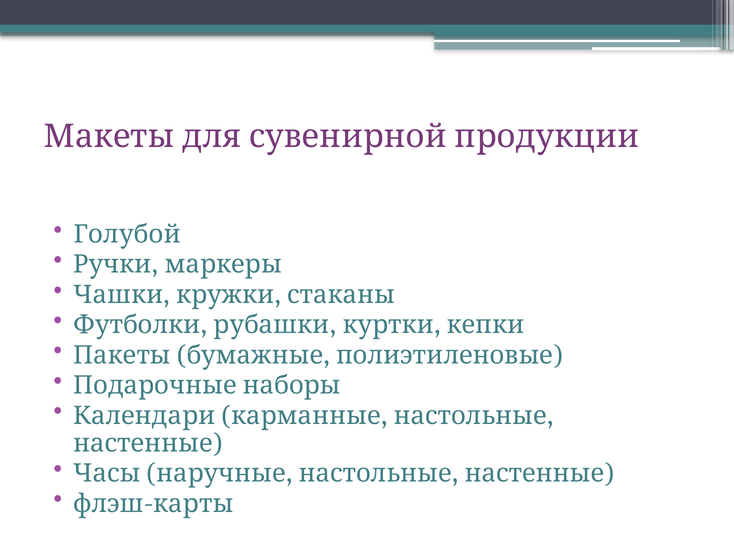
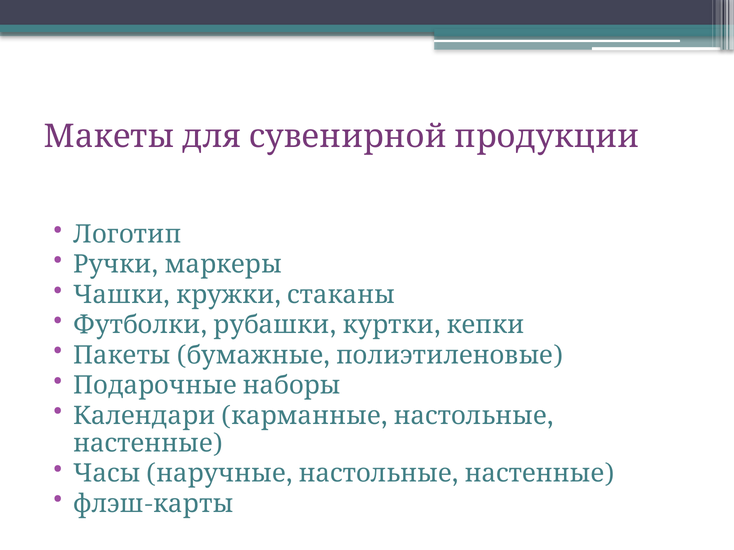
Голубой: Голубой -> Логотип
